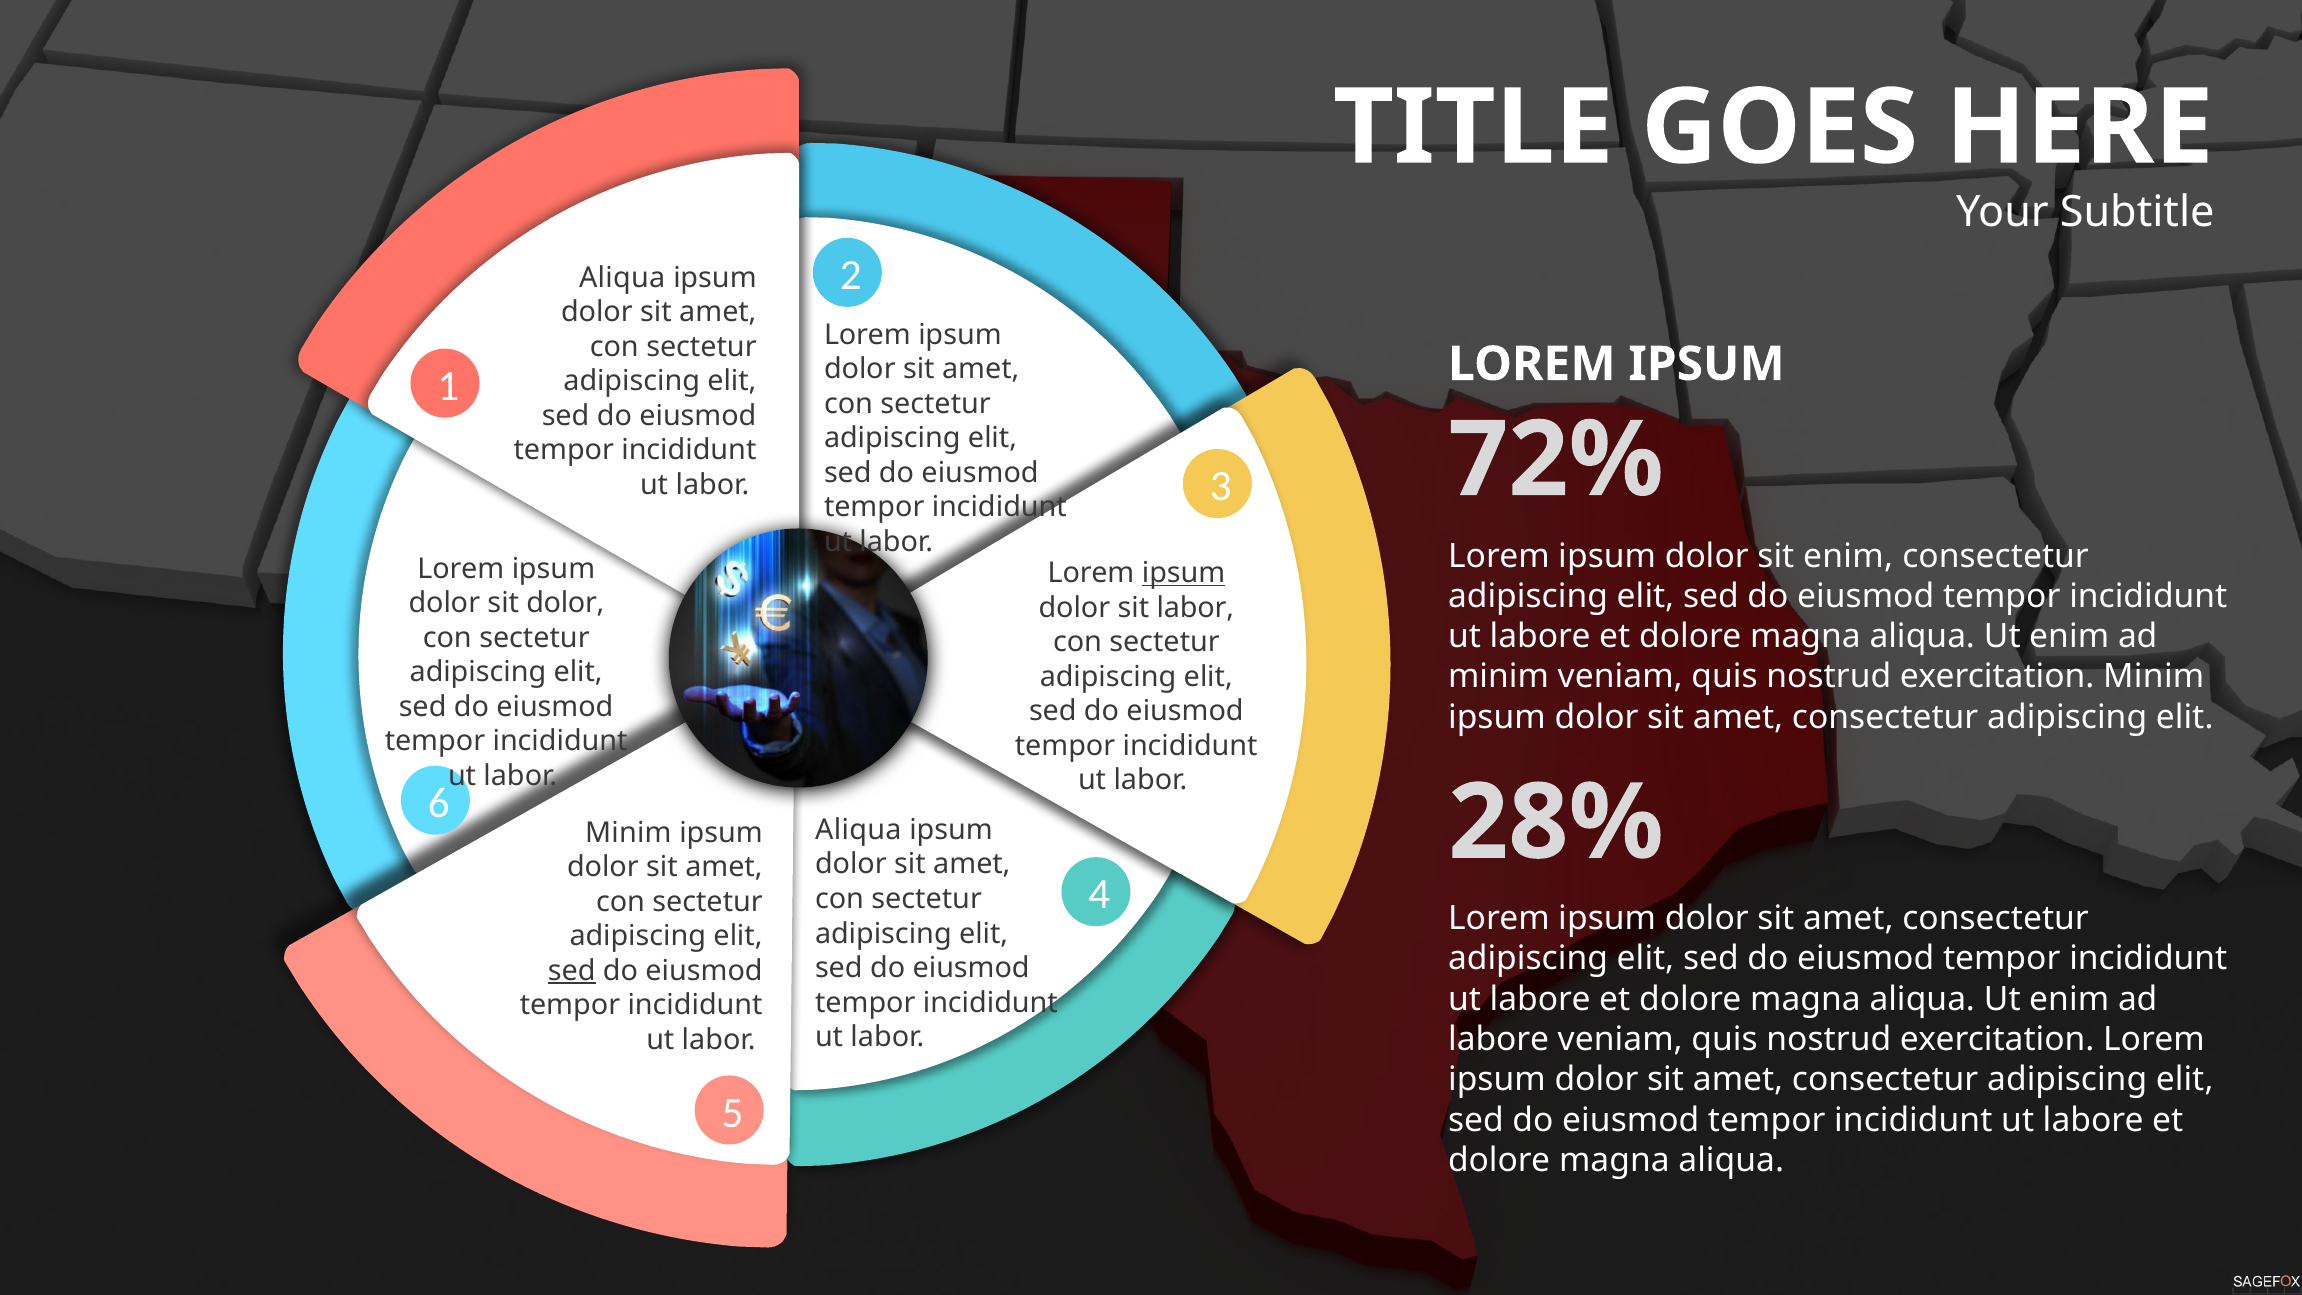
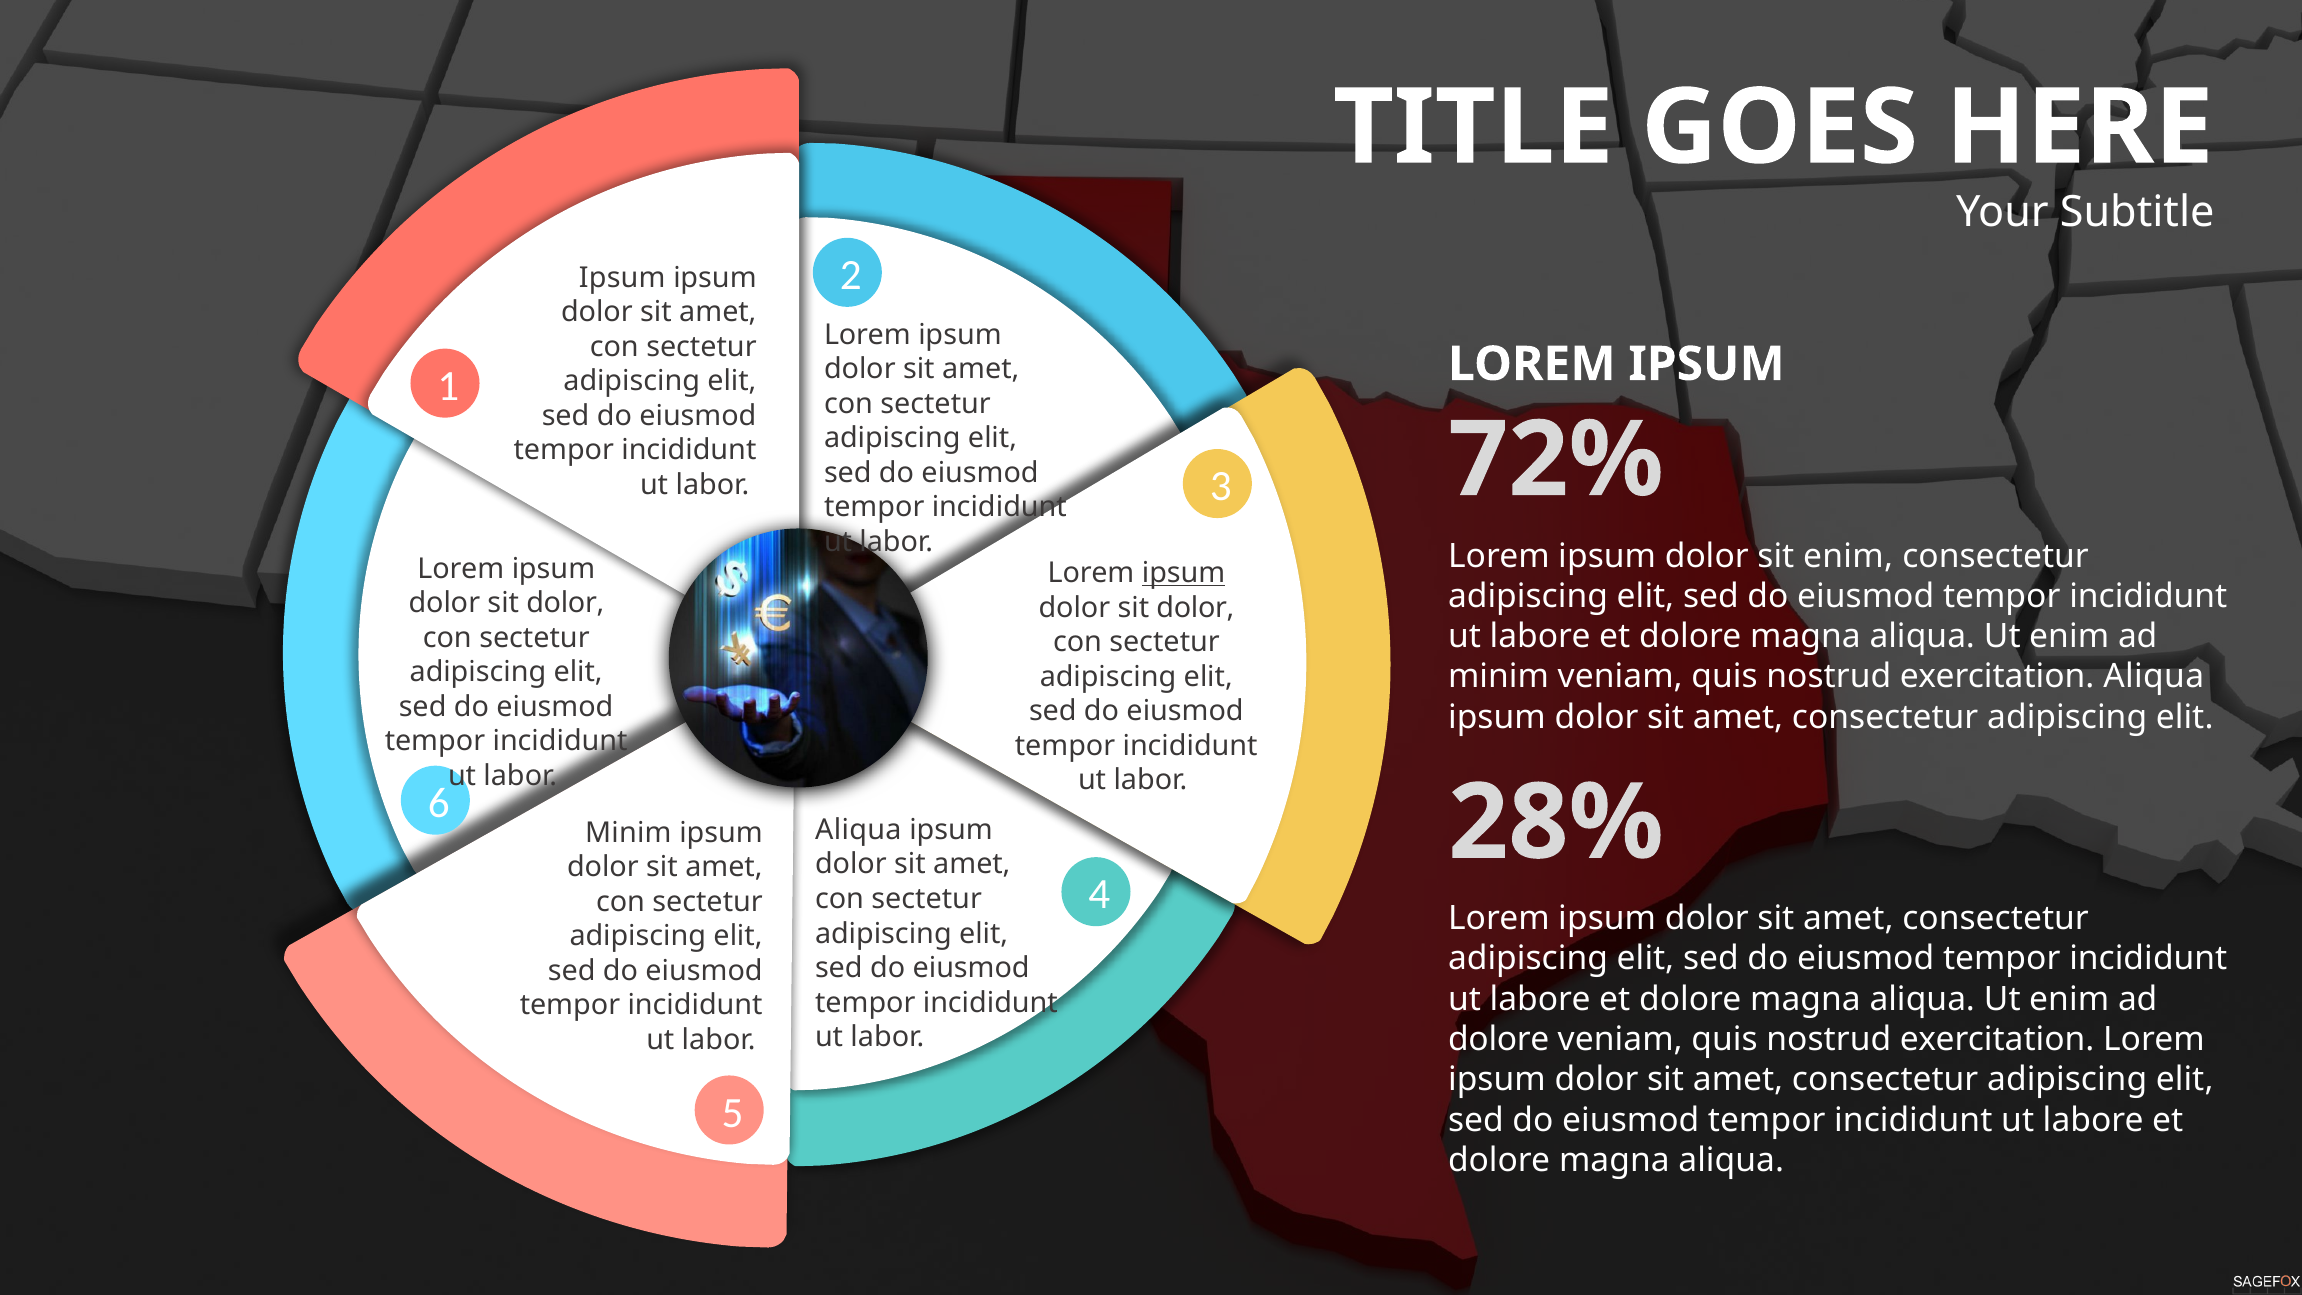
Aliqua at (622, 278): Aliqua -> Ipsum
labor at (1195, 608): labor -> dolor
exercitation Minim: Minim -> Aliqua
sed at (572, 971) underline: present -> none
labore at (1499, 1039): labore -> dolore
